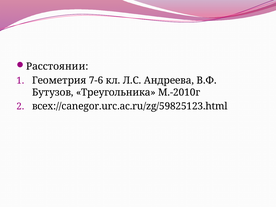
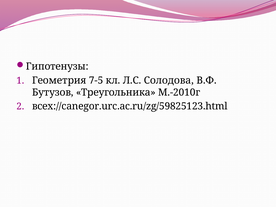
Расстоянии: Расстоянии -> Гипотенузы
7-6: 7-6 -> 7-5
Андреева: Андреева -> Солодова
